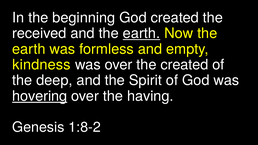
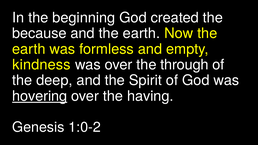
received: received -> because
earth at (141, 33) underline: present -> none
the created: created -> through
1:8-2: 1:8-2 -> 1:0-2
